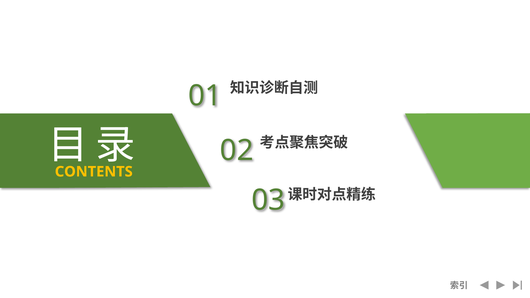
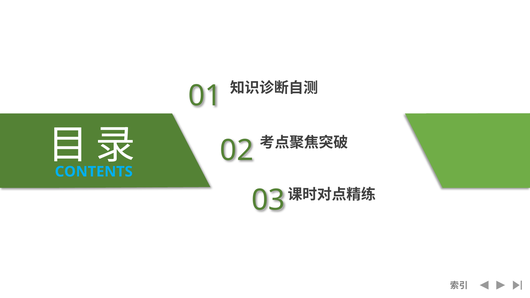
CONTENTS colour: yellow -> light blue
